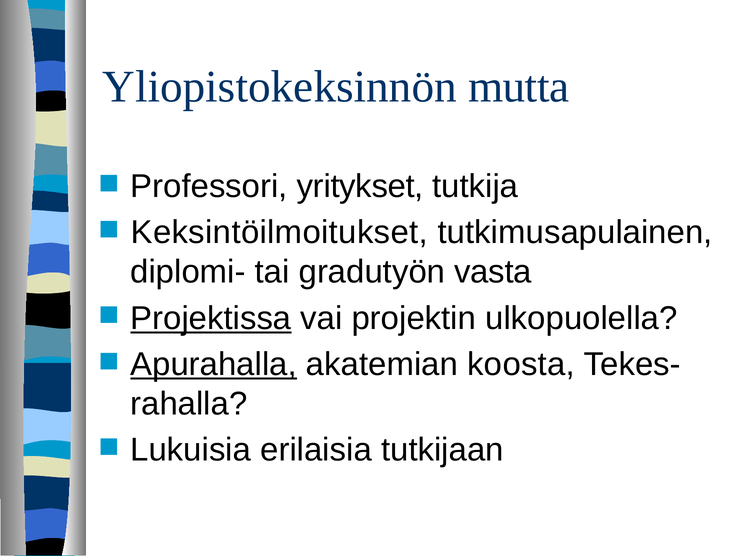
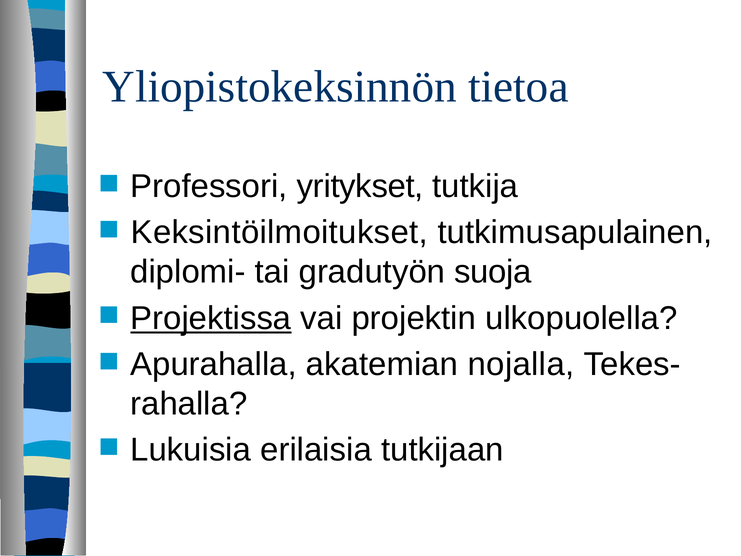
mutta: mutta -> tietoa
vasta: vasta -> suoja
Apurahalla underline: present -> none
koosta: koosta -> nojalla
